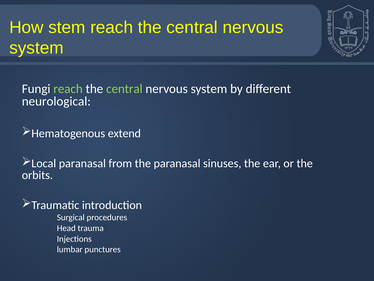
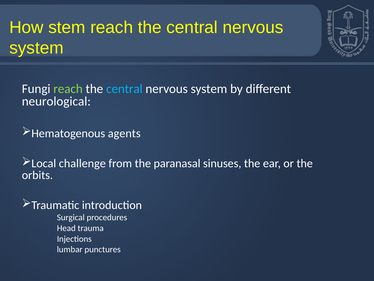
central at (124, 89) colour: light green -> light blue
extend: extend -> agents
Local paranasal: paranasal -> challenge
